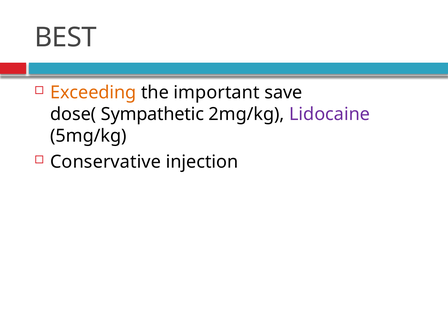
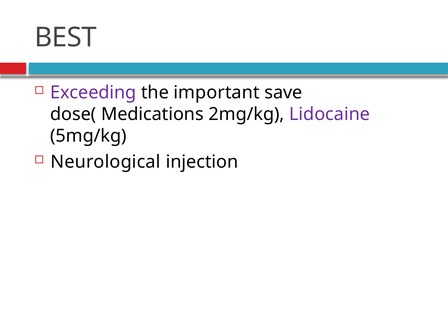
Exceeding colour: orange -> purple
Sympathetic: Sympathetic -> Medications
Conservative: Conservative -> Neurological
